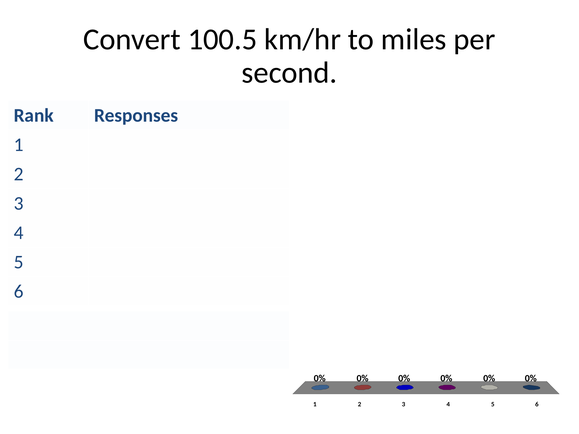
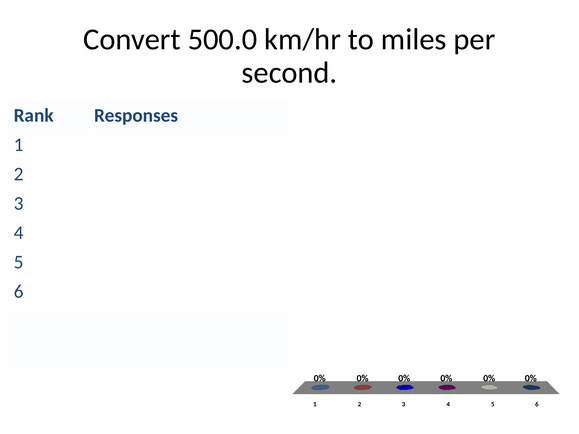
100.5: 100.5 -> 500.0
